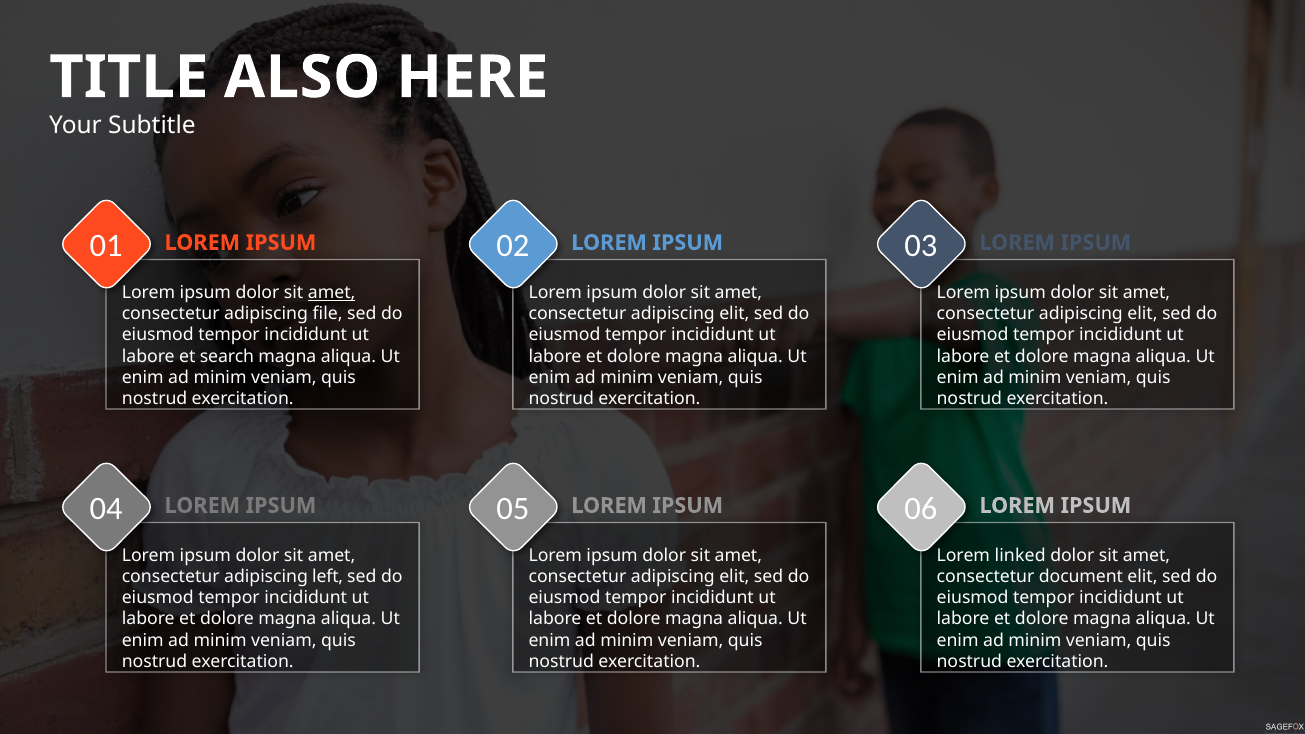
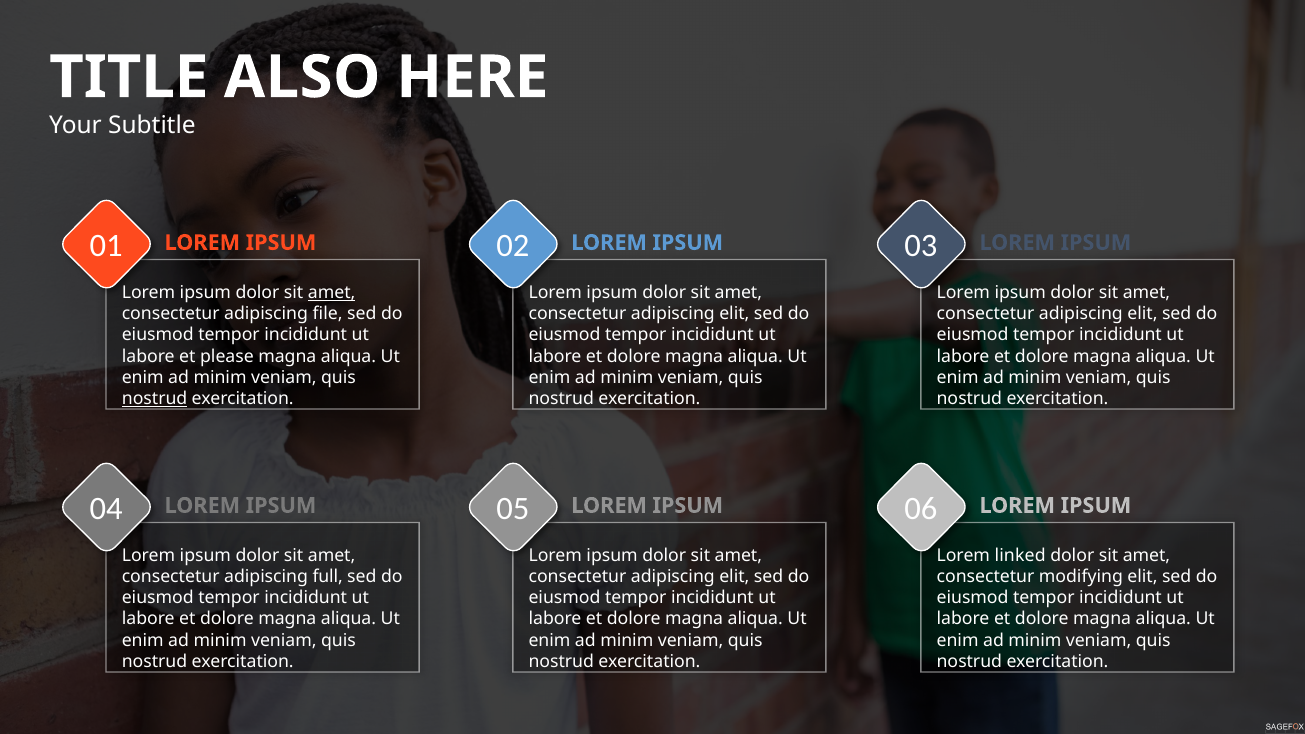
search: search -> please
nostrud at (155, 399) underline: none -> present
left: left -> full
document: document -> modifying
